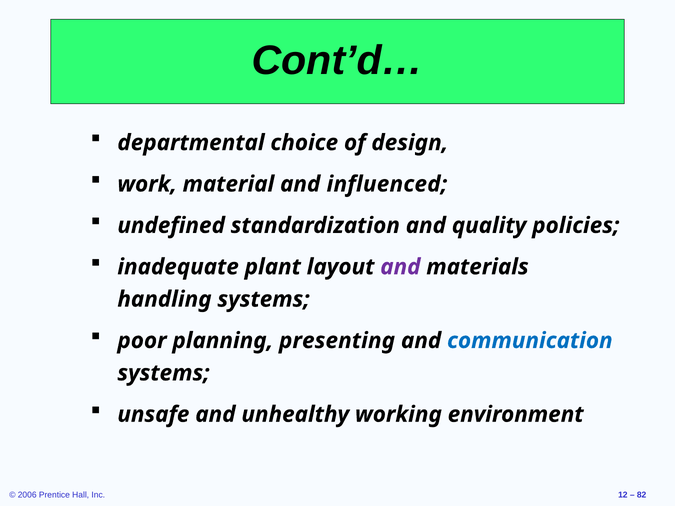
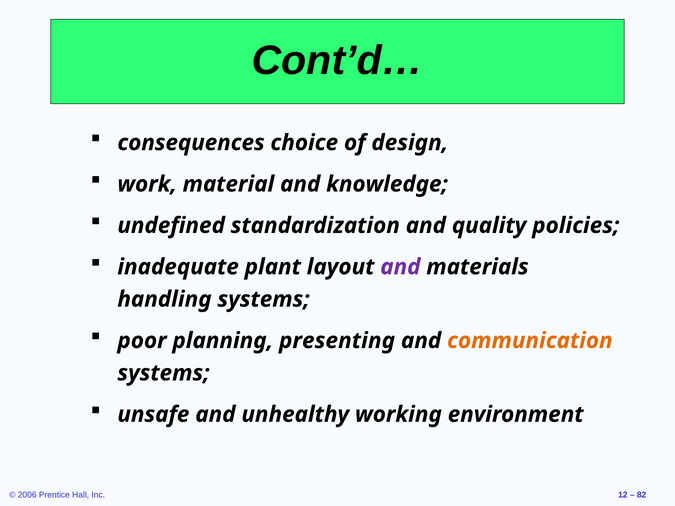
departmental: departmental -> consequences
influenced: influenced -> knowledge
communication colour: blue -> orange
